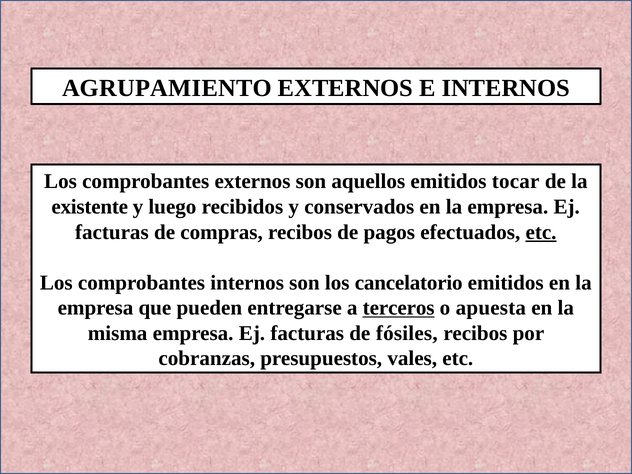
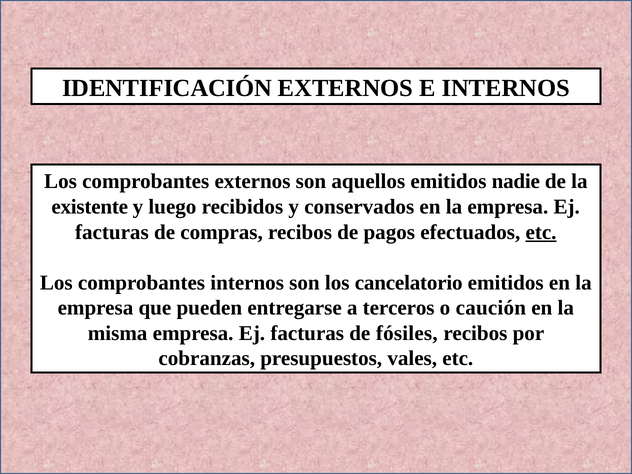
AGRUPAMIENTO: AGRUPAMIENTO -> IDENTIFICACIÓN
tocar: tocar -> nadie
terceros underline: present -> none
apuesta: apuesta -> caución
